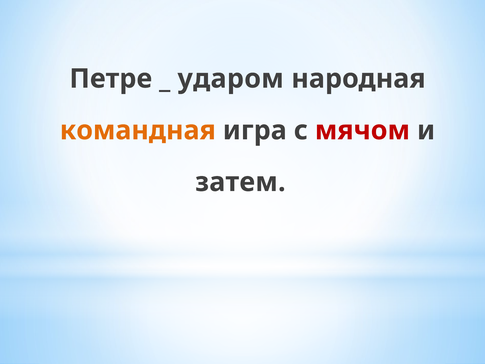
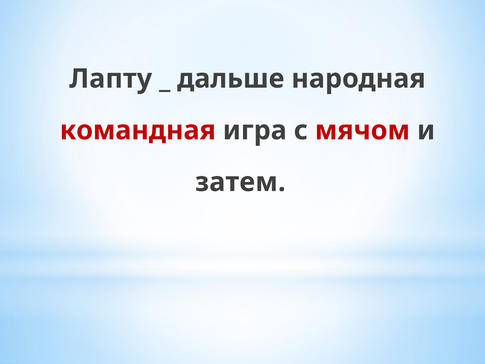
Петре: Петре -> Лапту
ударом: ударом -> дальше
командная colour: orange -> red
